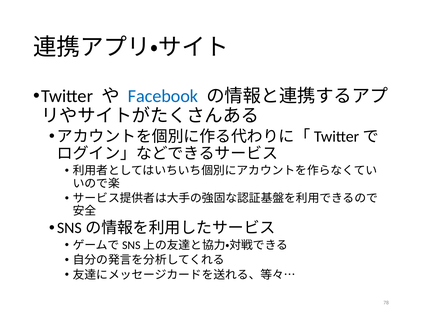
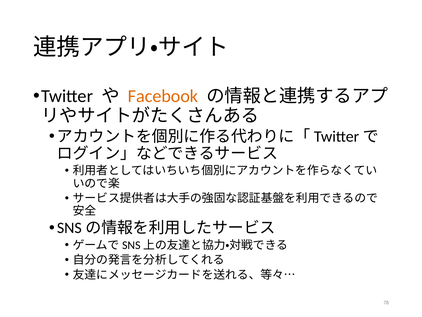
Facebook colour: blue -> orange
